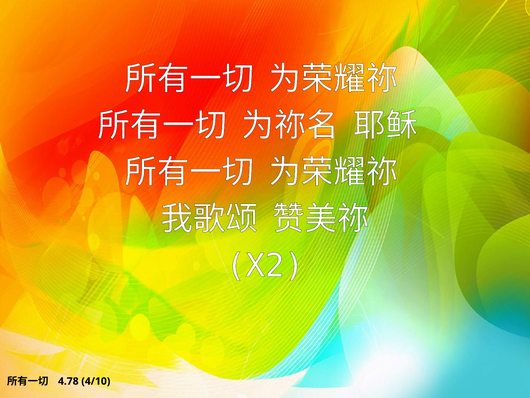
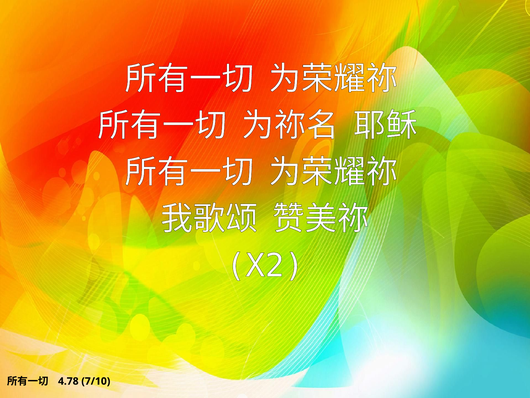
4/10: 4/10 -> 7/10
